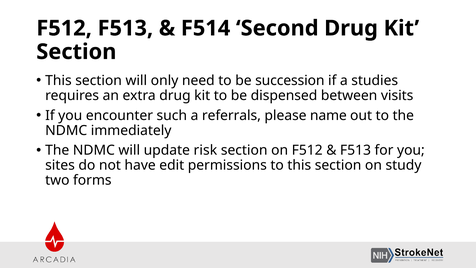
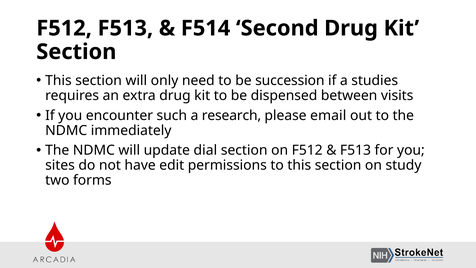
referrals: referrals -> research
name: name -> email
risk: risk -> dial
